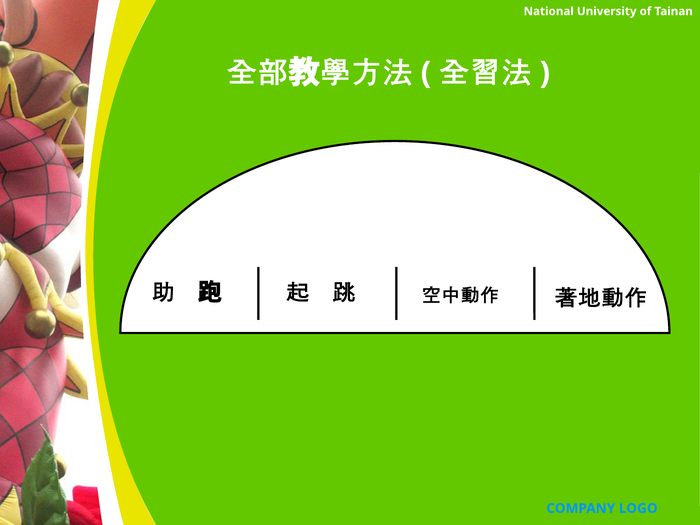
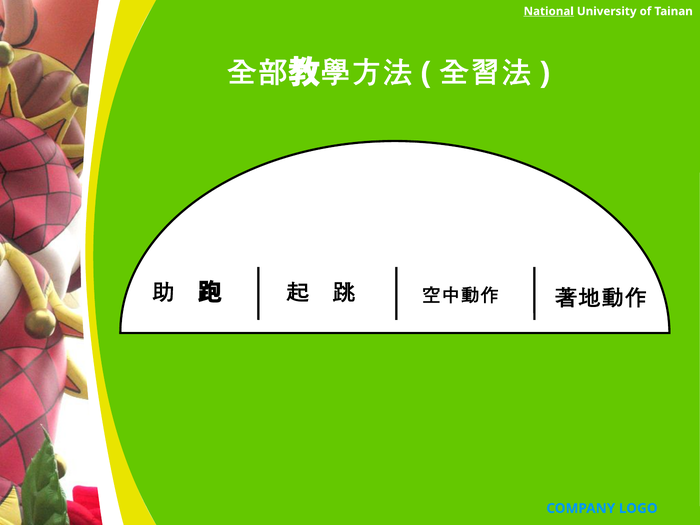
National underline: none -> present
